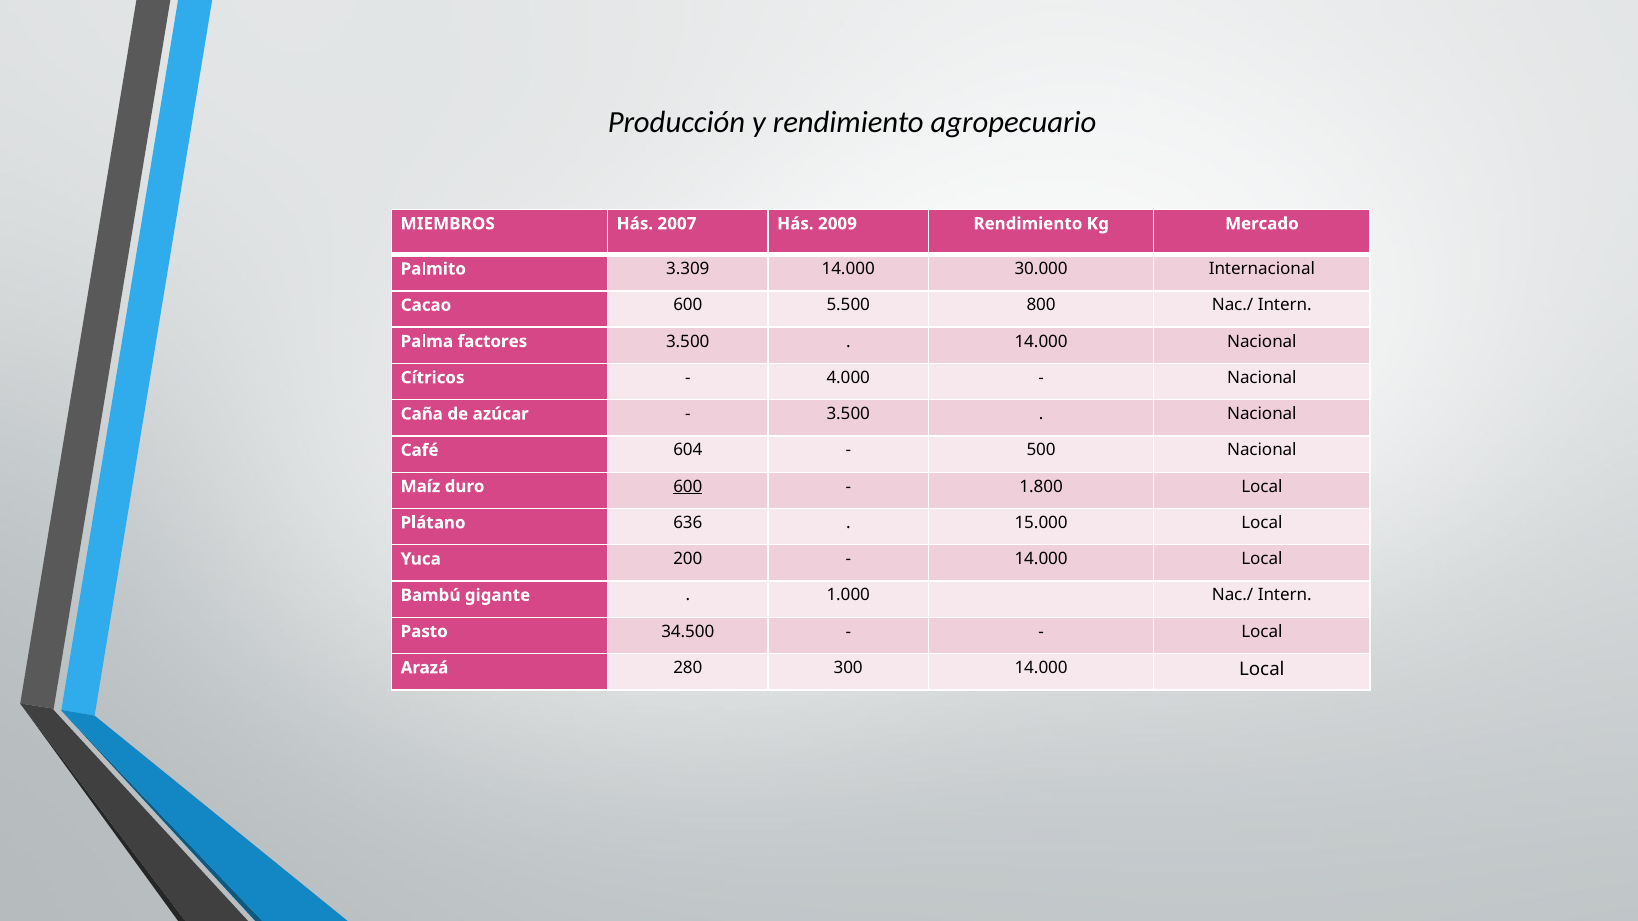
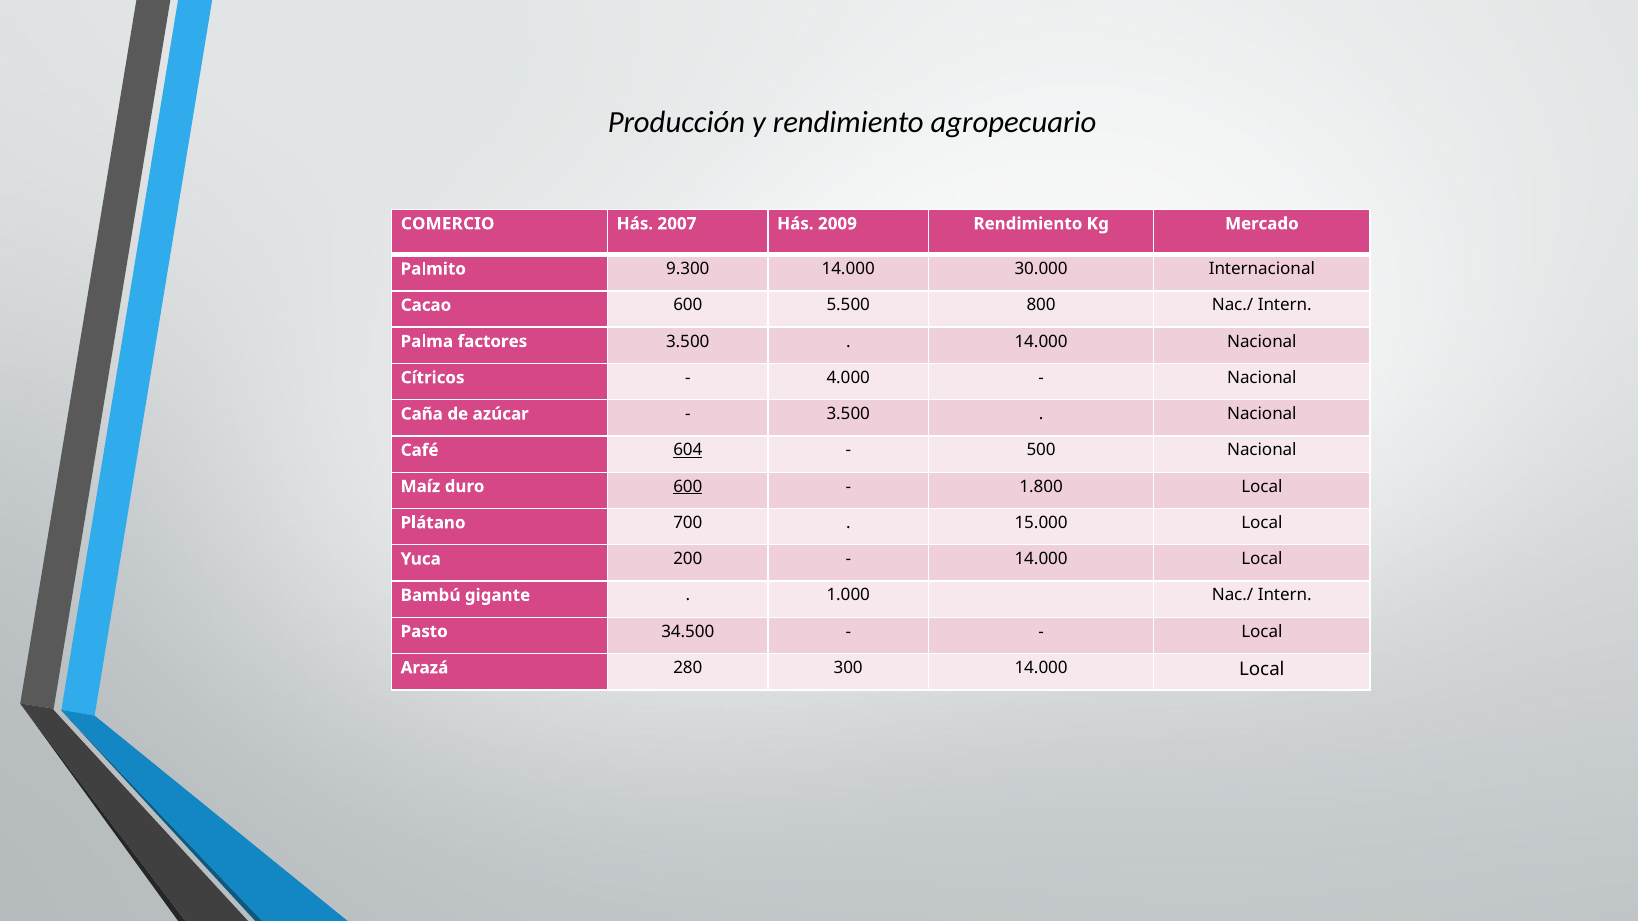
MIEMBROS: MIEMBROS -> COMERCIO
3.309: 3.309 -> 9.300
604 underline: none -> present
636: 636 -> 700
